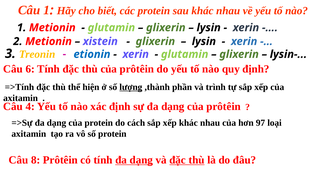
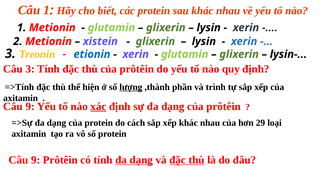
Câu 6: 6 -> 3
4 at (30, 106): 4 -> 9
xác underline: none -> present
97: 97 -> 29
8 at (36, 160): 8 -> 9
